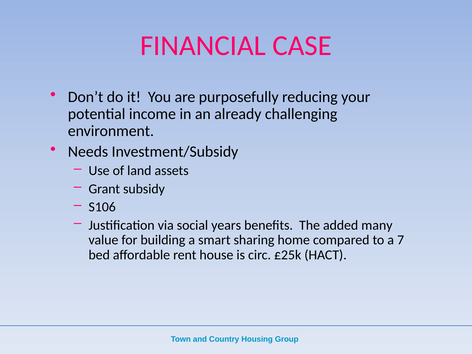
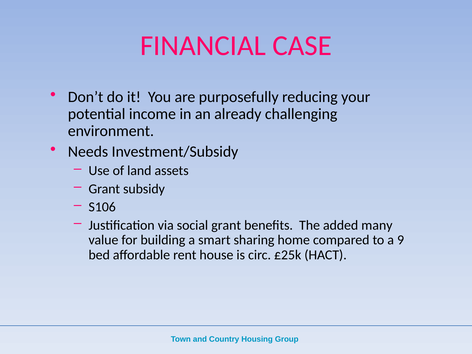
social years: years -> grant
7: 7 -> 9
